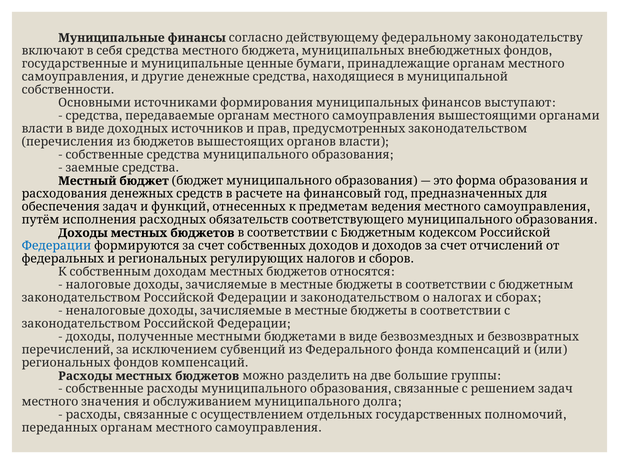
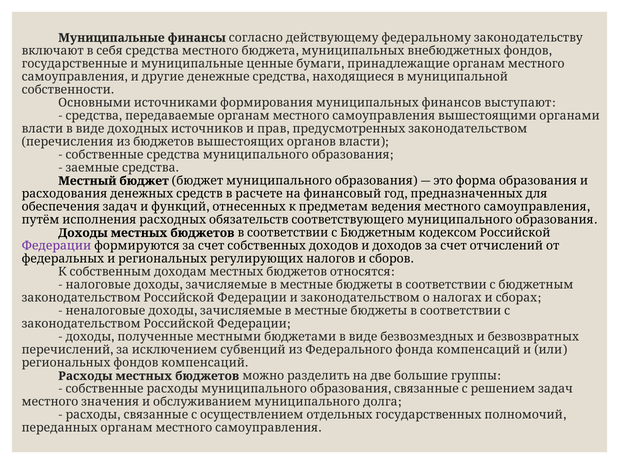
Федерации colour: blue -> purple
